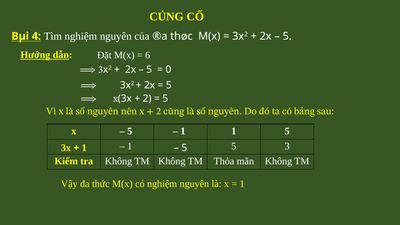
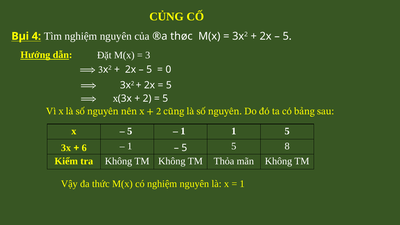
6 at (148, 55): 6 -> 3
1 at (84, 148): 1 -> 6
5 3: 3 -> 8
